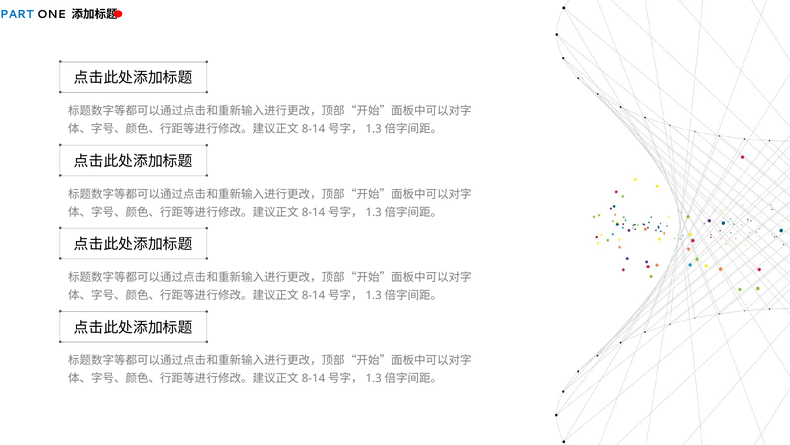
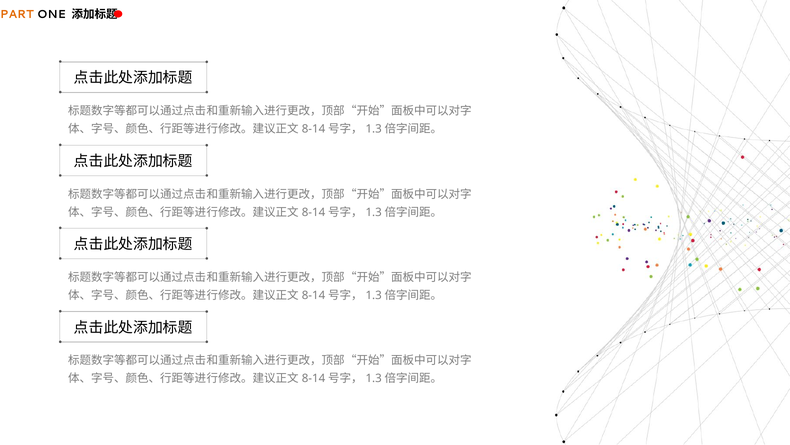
PART colour: blue -> orange
